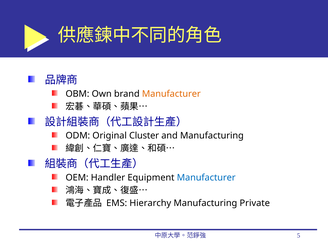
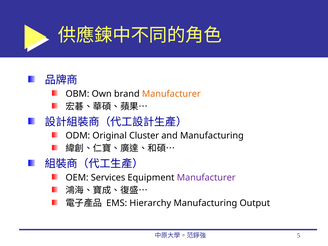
Handler: Handler -> Services
Manufacturer at (206, 178) colour: blue -> purple
Private: Private -> Output
